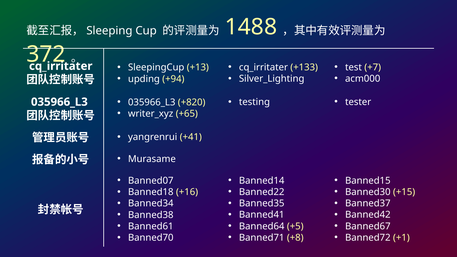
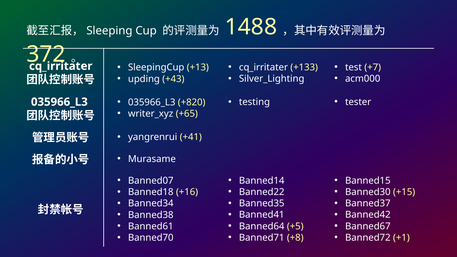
+94: +94 -> +43
